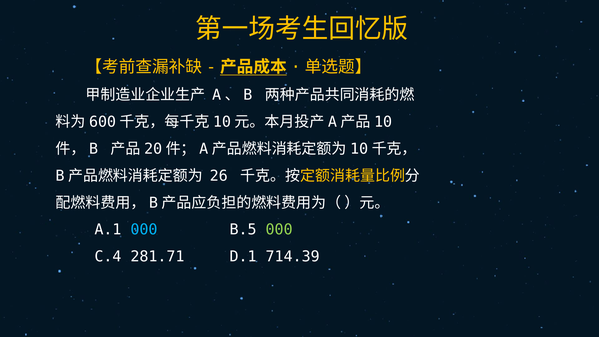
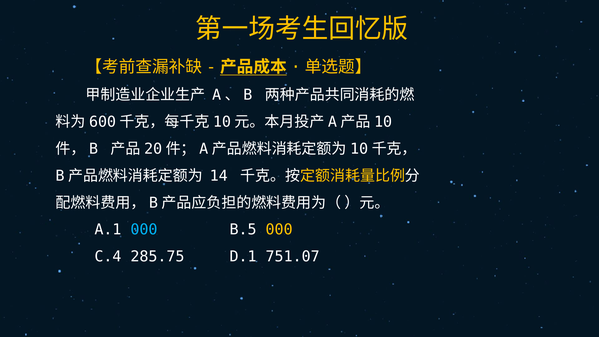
26: 26 -> 14
000 at (279, 230) colour: light green -> yellow
281.71: 281.71 -> 285.75
714.39: 714.39 -> 751.07
